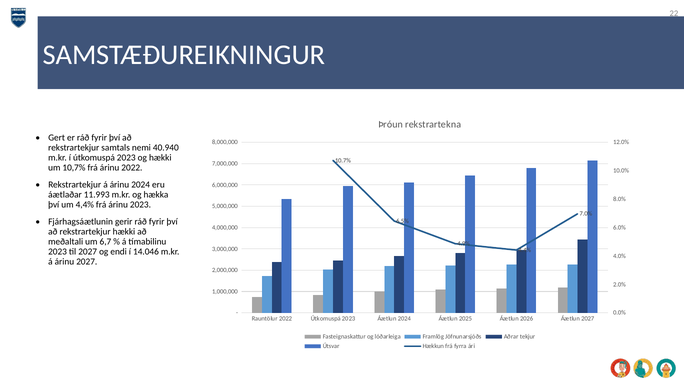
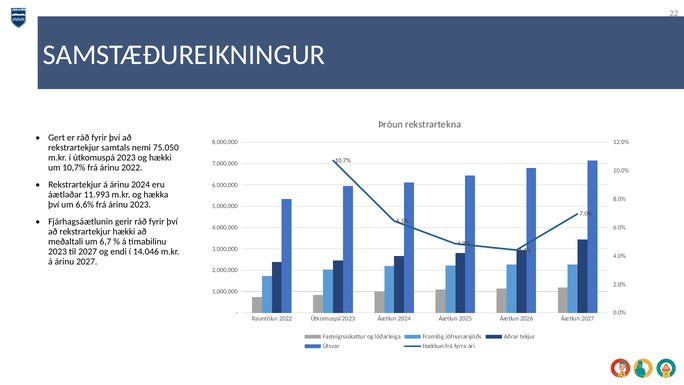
40.940: 40.940 -> 75.050
4,4%: 4,4% -> 6,6%
